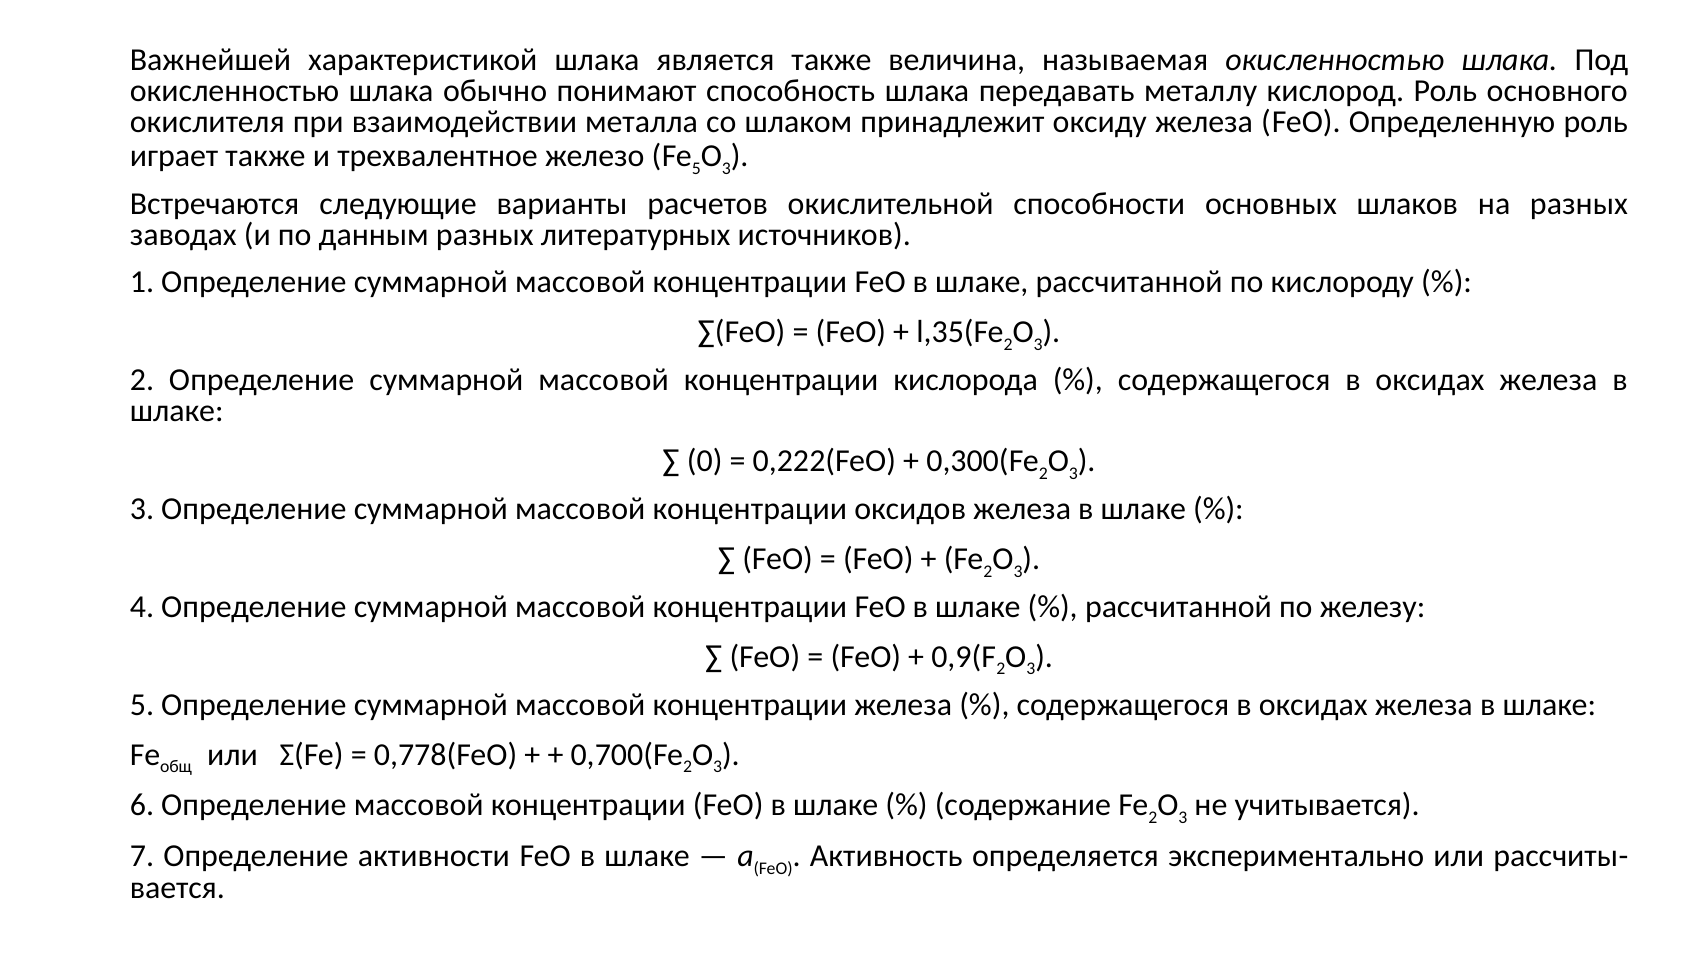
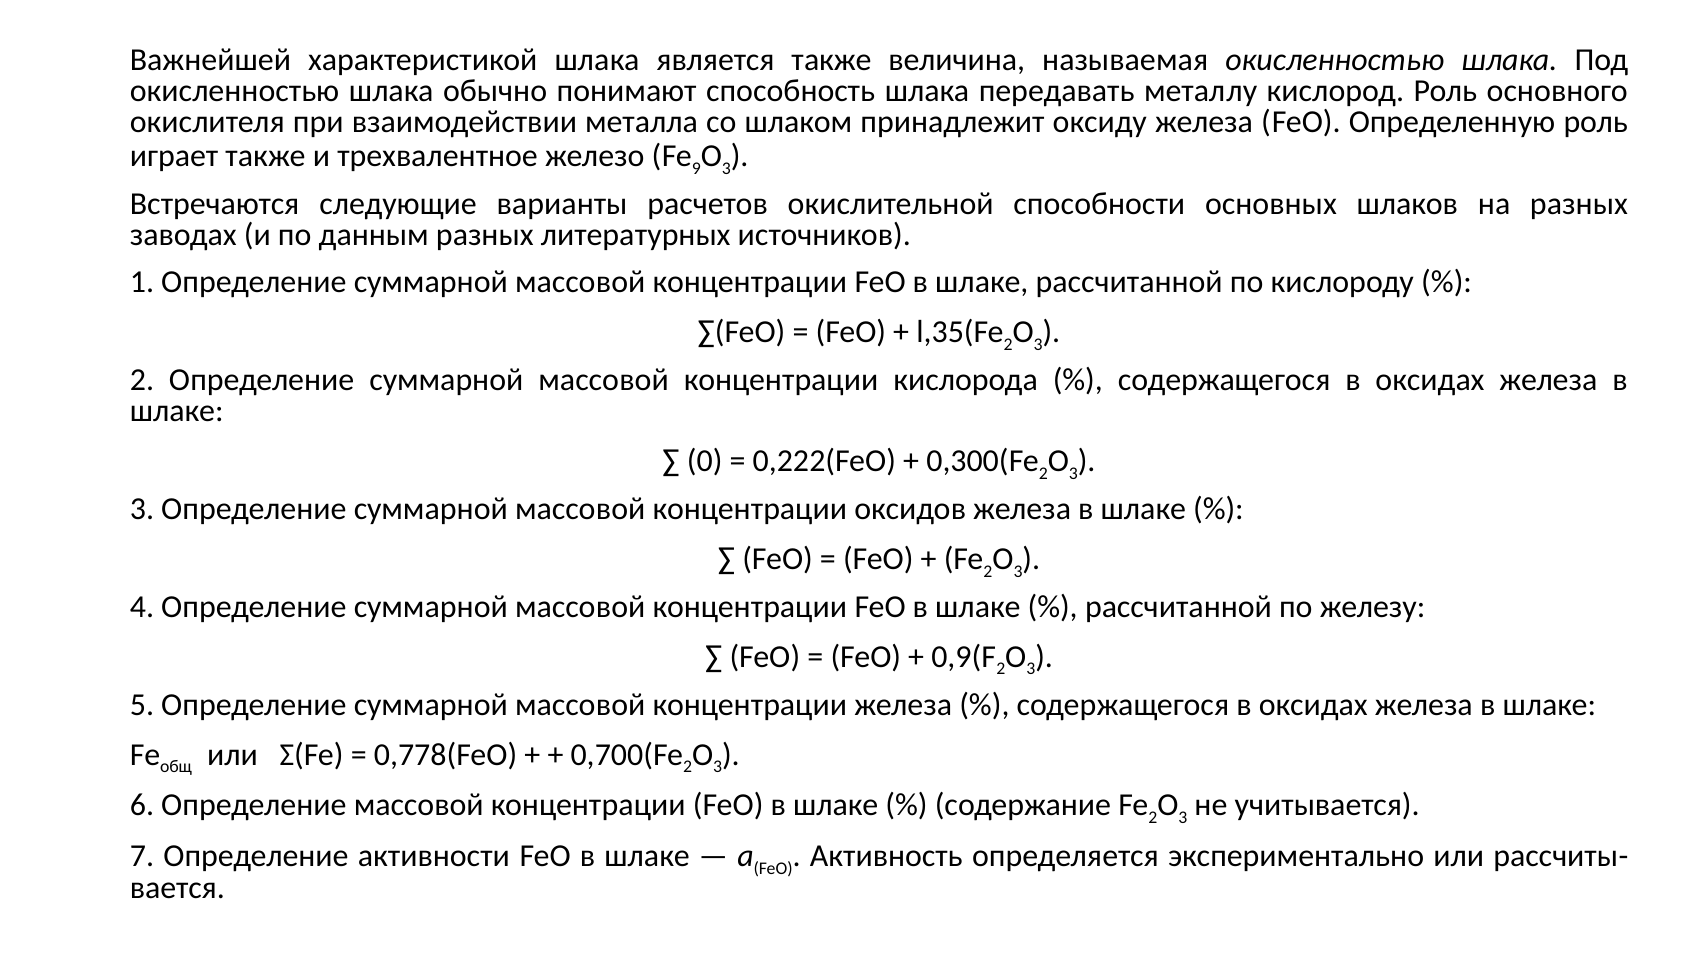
5 at (696, 169): 5 -> 9
